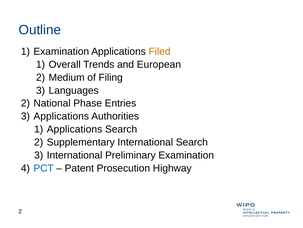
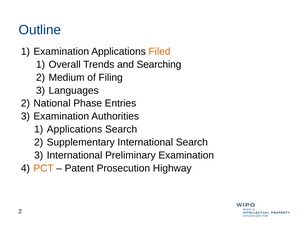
European: European -> Searching
Applications at (61, 116): Applications -> Examination
PCT colour: blue -> orange
